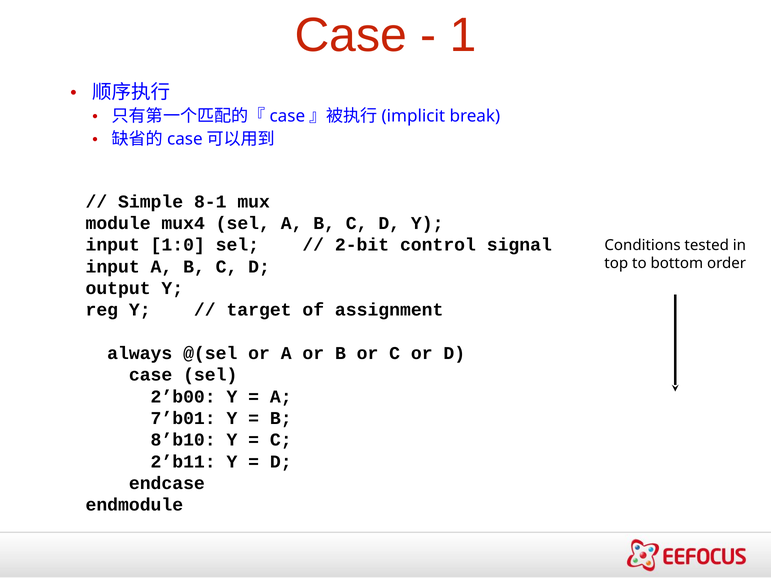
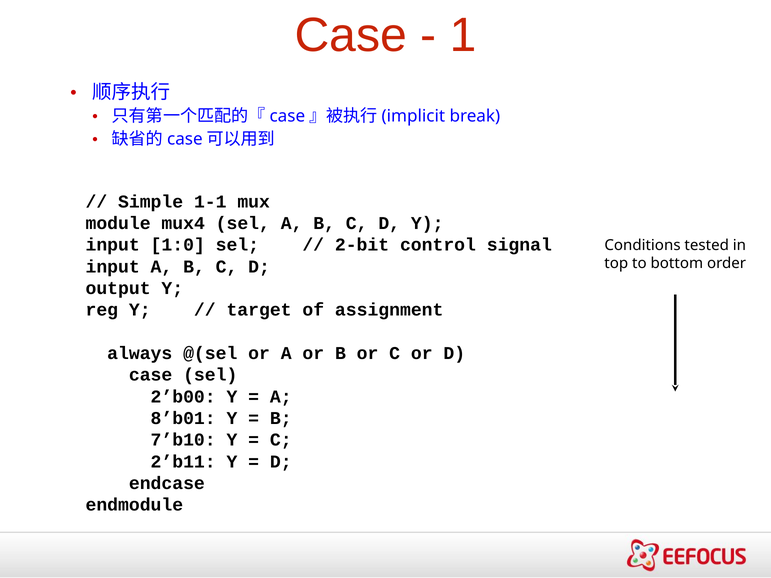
8-1: 8-1 -> 1-1
7’b01: 7’b01 -> 8’b01
8’b10: 8’b10 -> 7’b10
